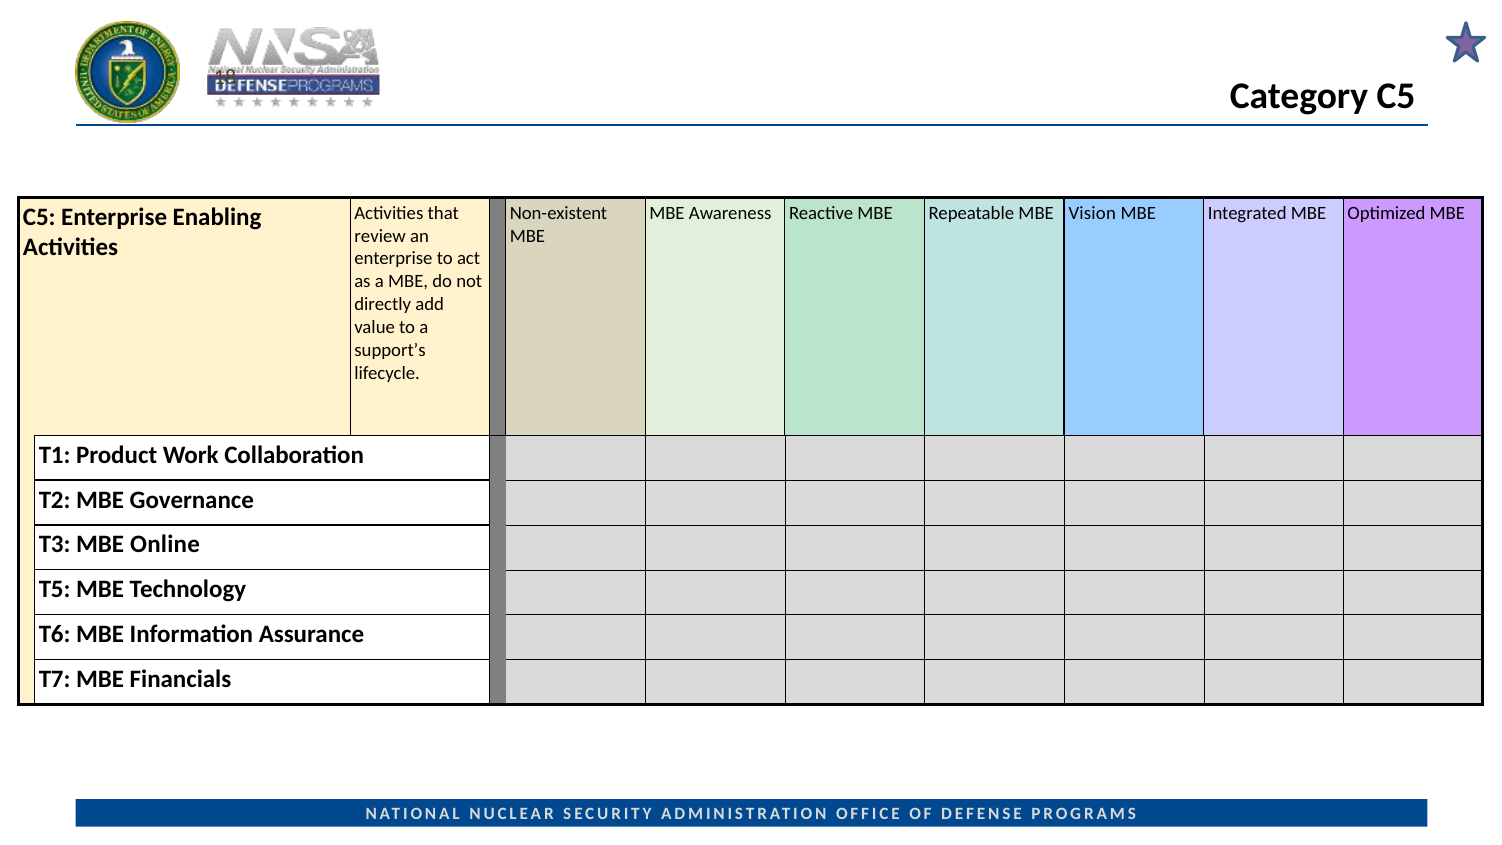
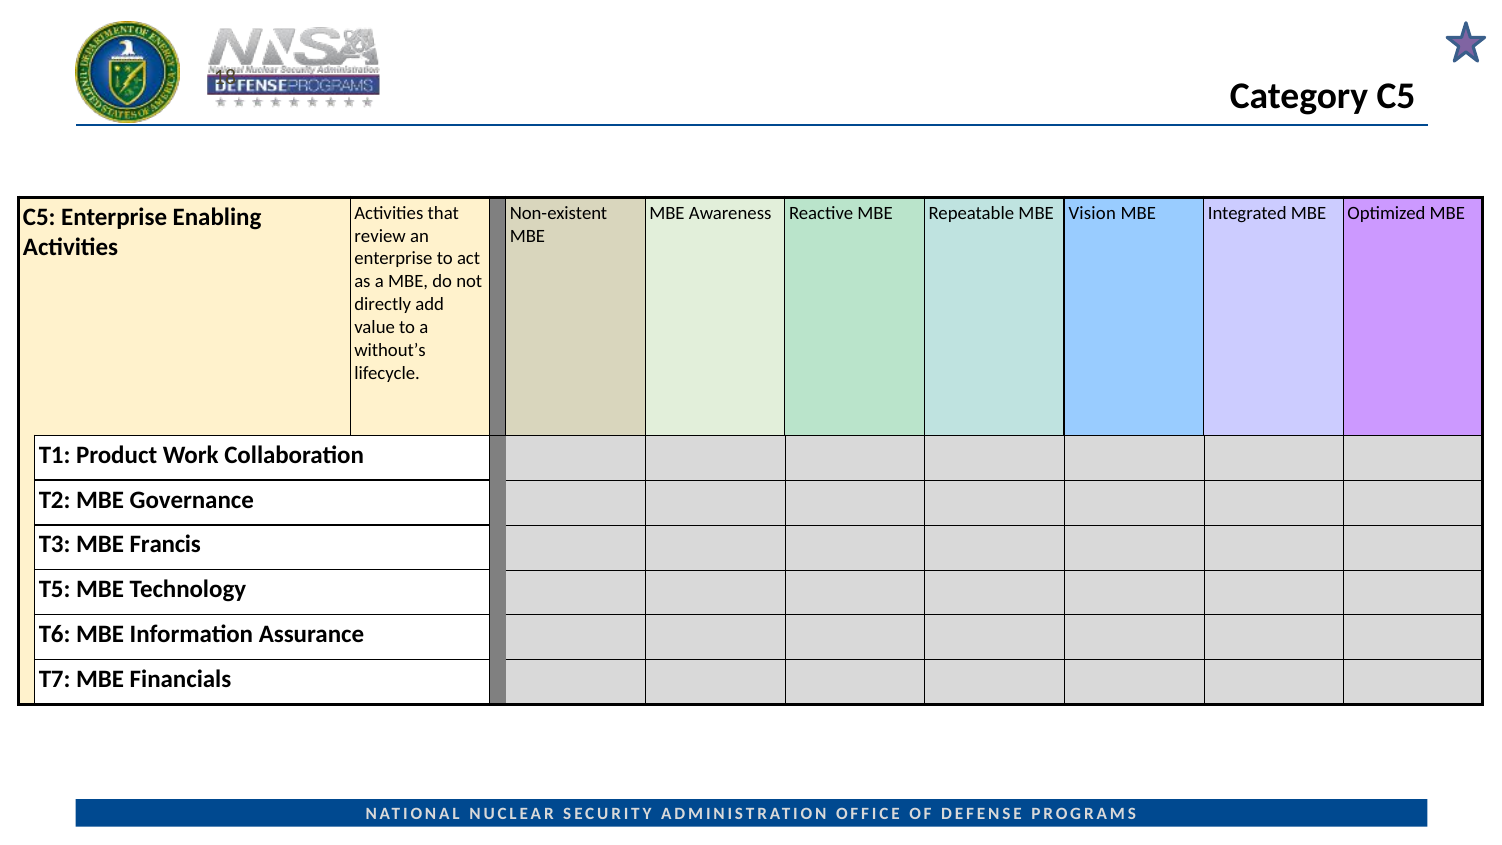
support’s: support’s -> without’s
Online: Online -> Francis
